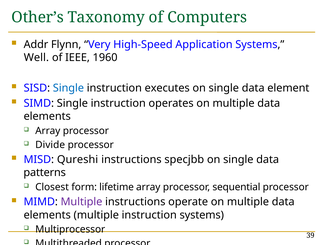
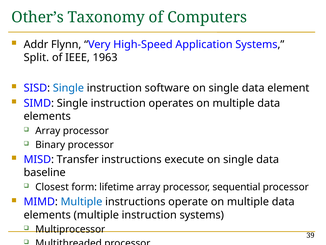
Well: Well -> Split
1960: 1960 -> 1963
executes: executes -> software
Divide: Divide -> Binary
Qureshi: Qureshi -> Transfer
specjbb: specjbb -> execute
patterns: patterns -> baseline
Multiple at (81, 201) colour: purple -> blue
